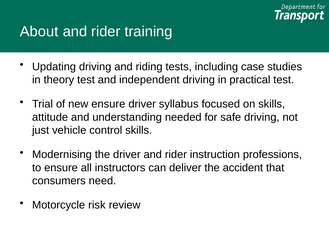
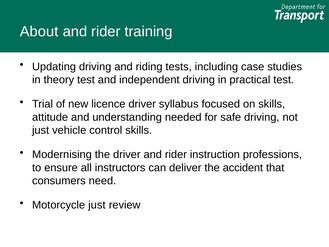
new ensure: ensure -> licence
Motorcycle risk: risk -> just
